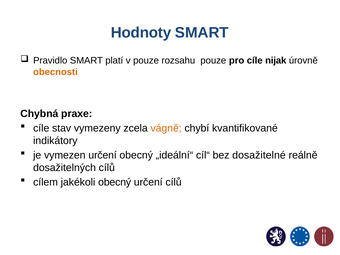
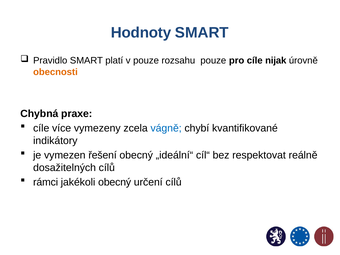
stav: stav -> více
vágně colour: orange -> blue
vymezen určení: určení -> řešení
dosažitelné: dosažitelné -> respektovat
cílem: cílem -> rámci
